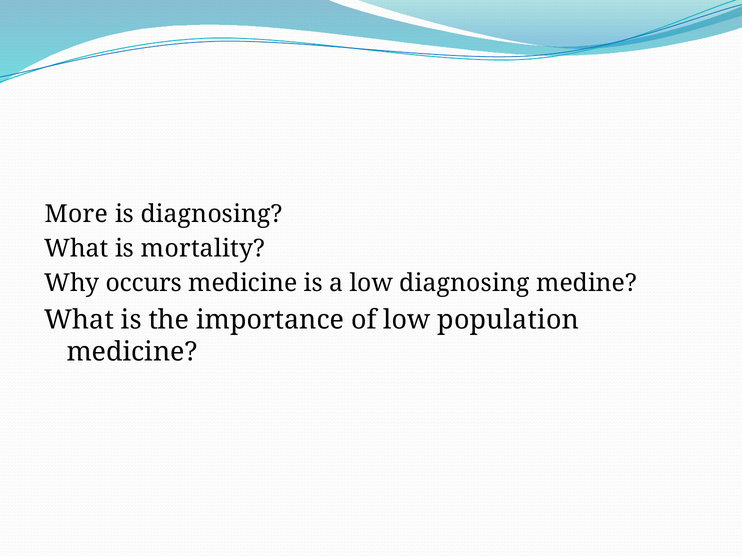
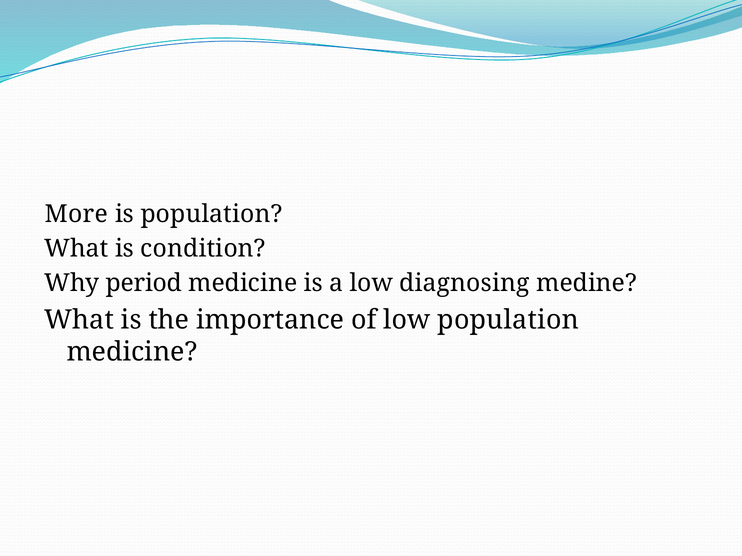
is diagnosing: diagnosing -> population
mortality: mortality -> condition
occurs: occurs -> period
